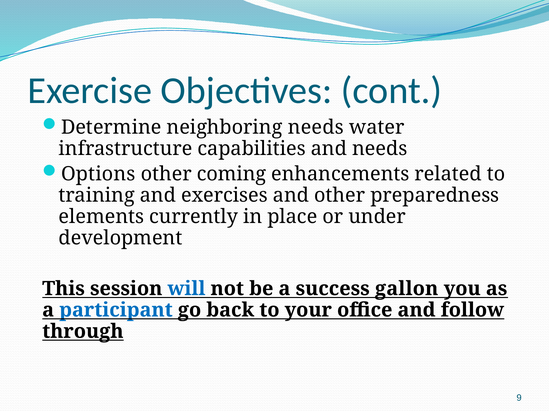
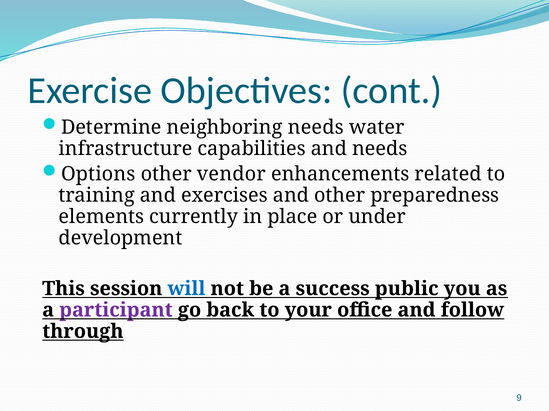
coming: coming -> vendor
gallon: gallon -> public
participant colour: blue -> purple
